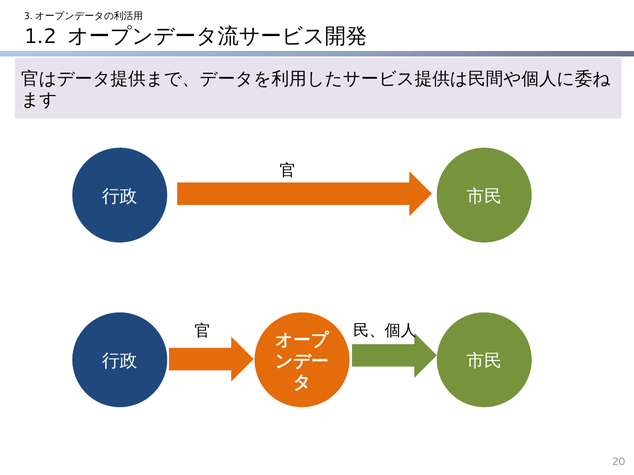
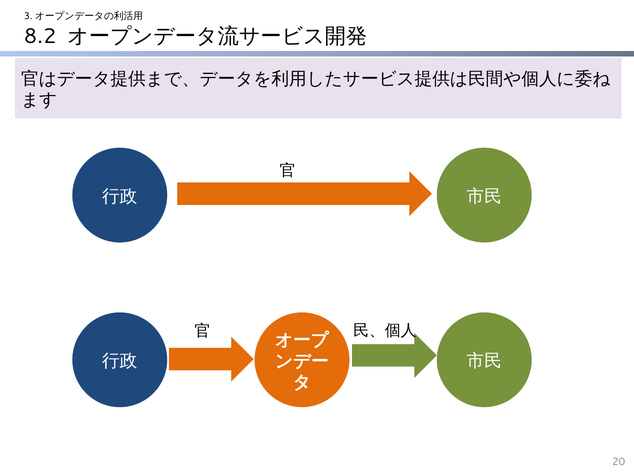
1.2: 1.2 -> 8.2
